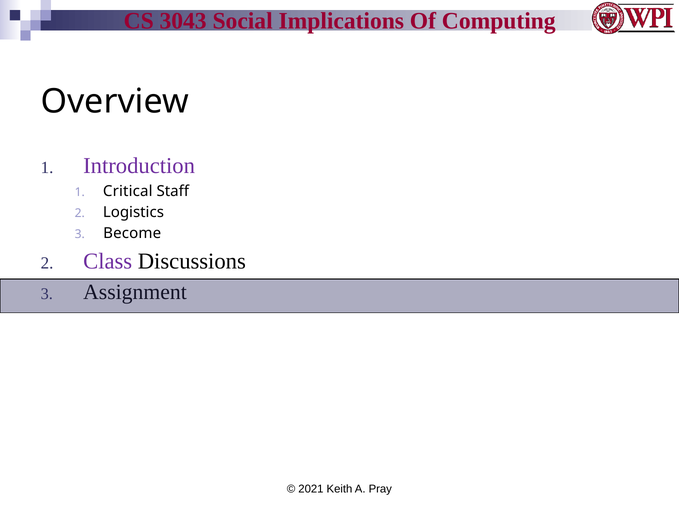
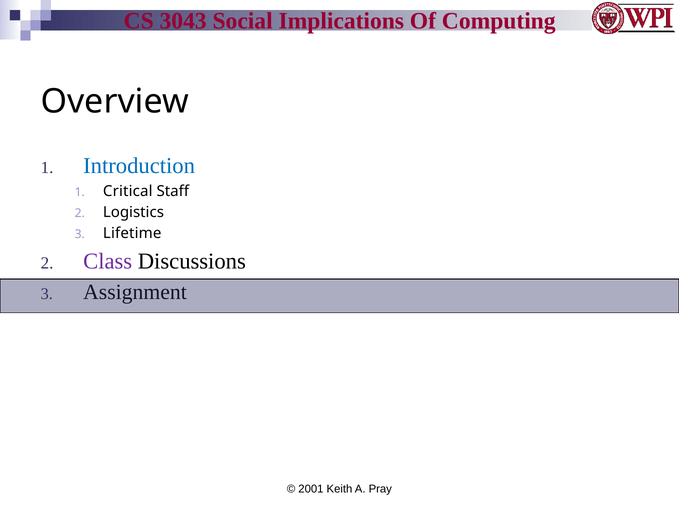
Introduction colour: purple -> blue
Become: Become -> Lifetime
2021: 2021 -> 2001
